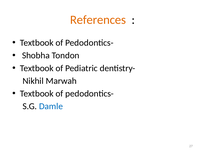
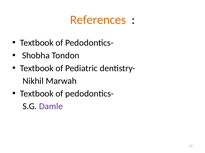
Damle colour: blue -> purple
